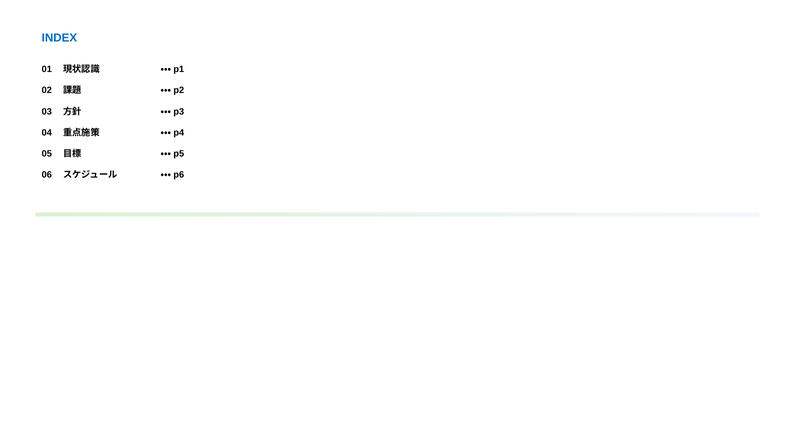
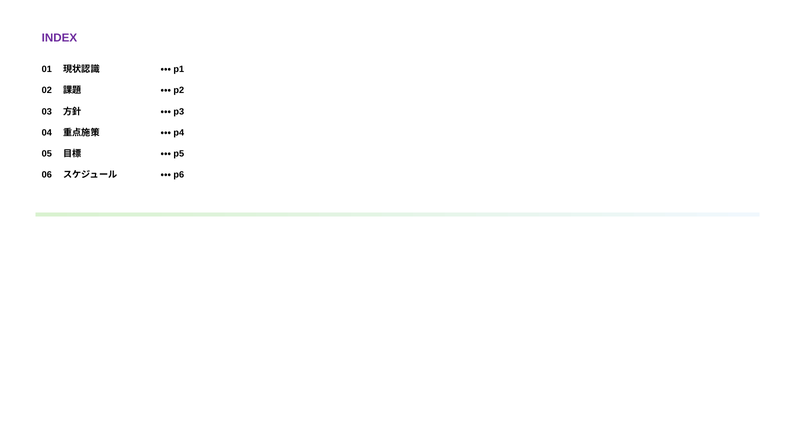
INDEX colour: blue -> purple
